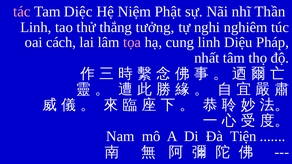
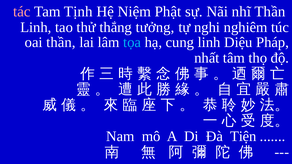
Diệc: Diệc -> Tịnh
oai cách: cách -> thần
tọa colour: pink -> light blue
